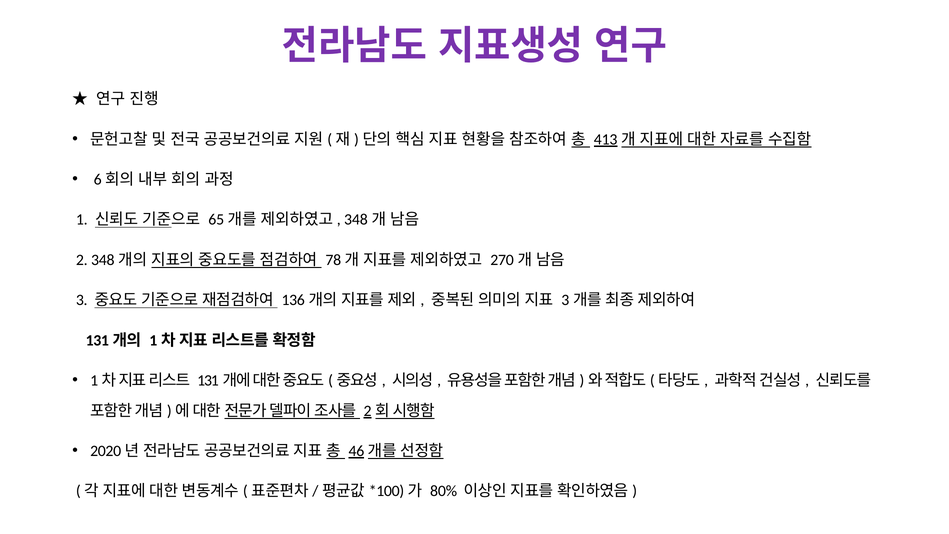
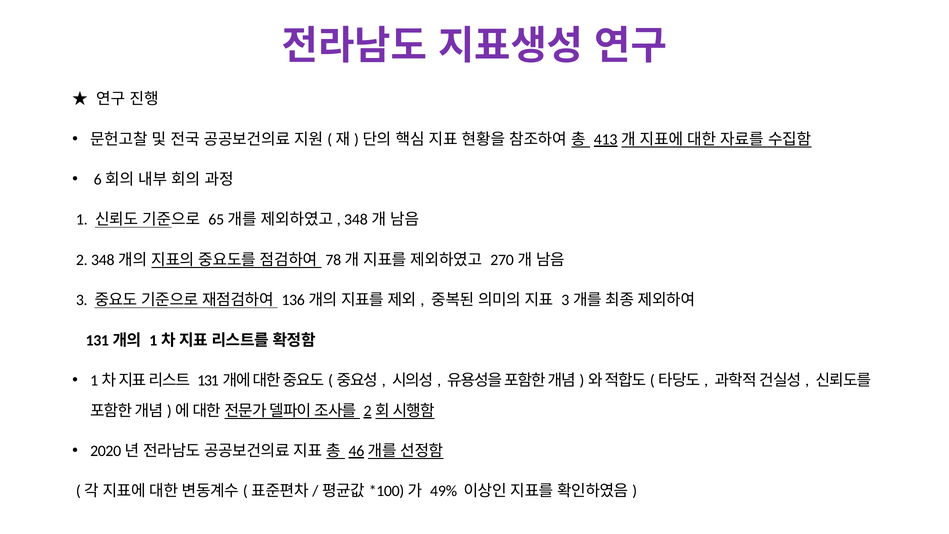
80%: 80% -> 49%
